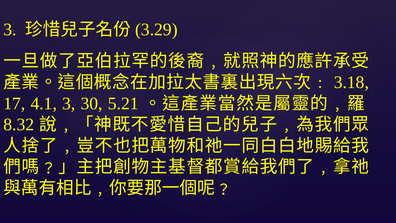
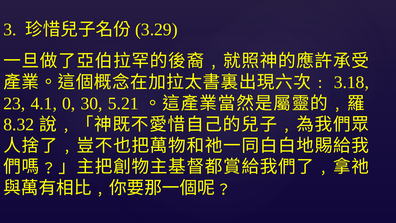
17: 17 -> 23
4.1 3: 3 -> 0
